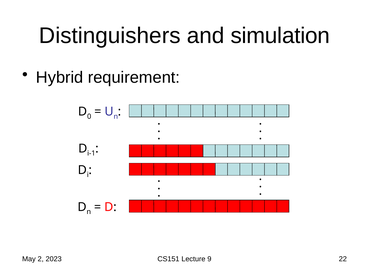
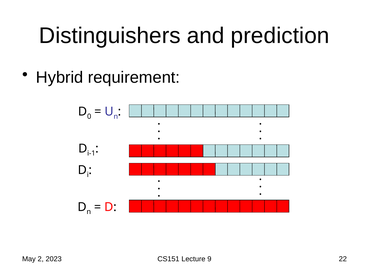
simulation: simulation -> prediction
